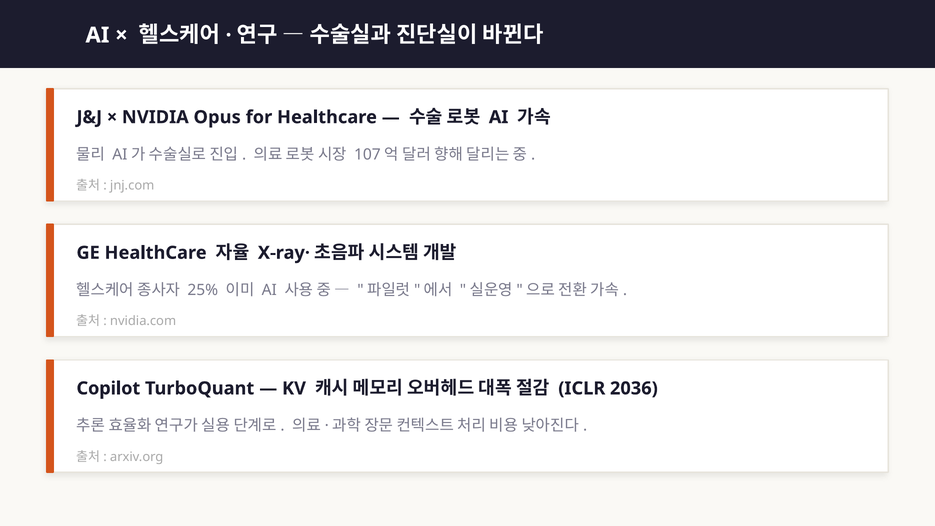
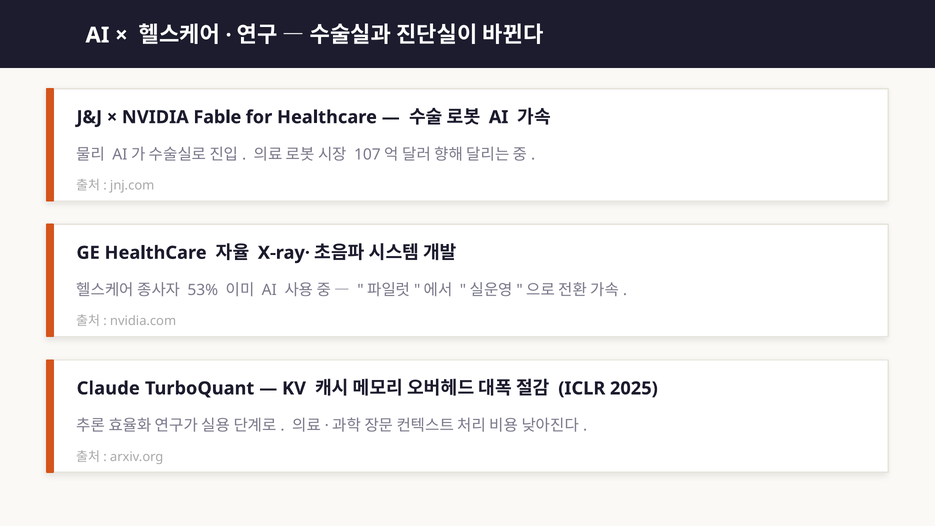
Opus: Opus -> Fable
25%: 25% -> 53%
Copilot: Copilot -> Claude
2036: 2036 -> 2025
